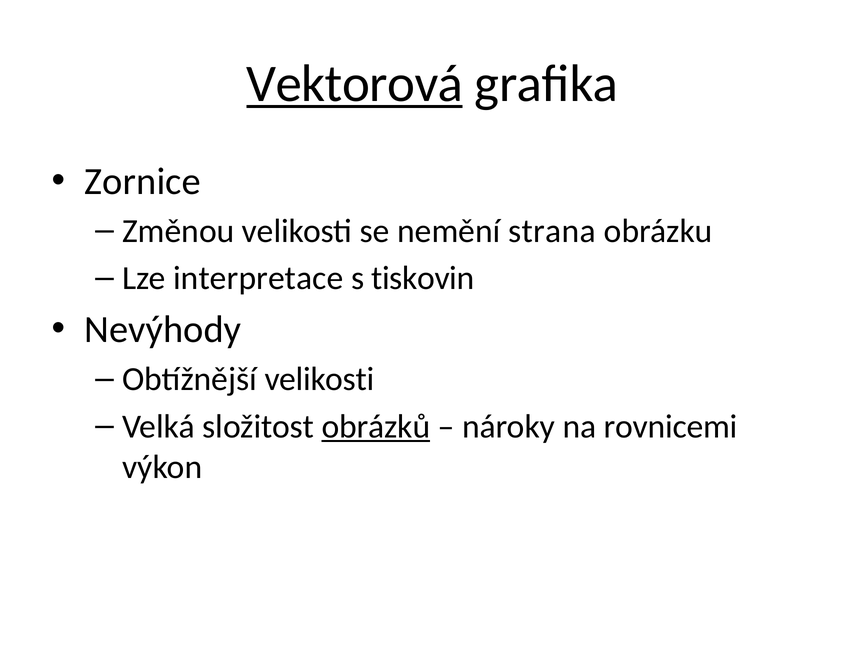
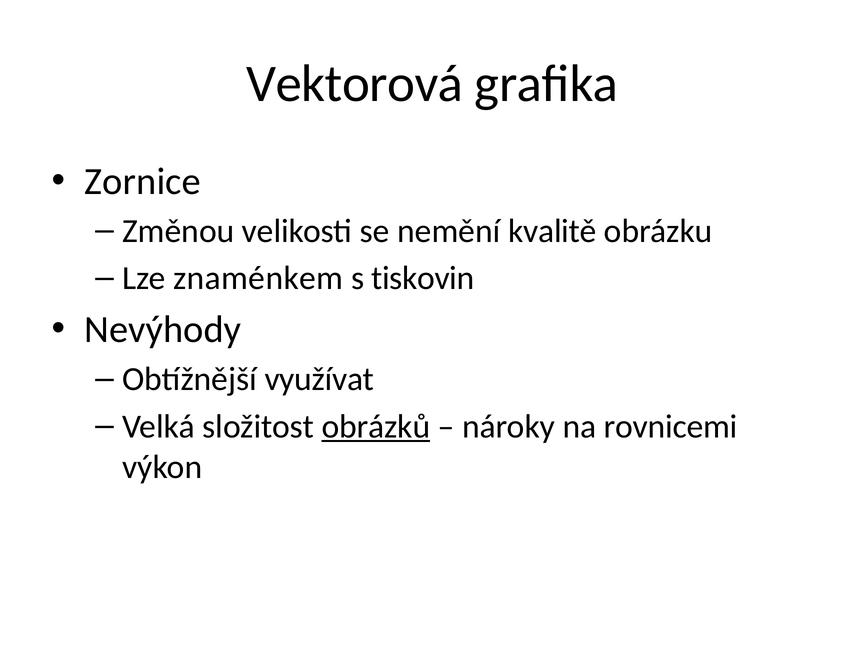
Vektorová underline: present -> none
strana: strana -> kvalitě
interpretace: interpretace -> znaménkem
Obtížnější velikosti: velikosti -> využívat
